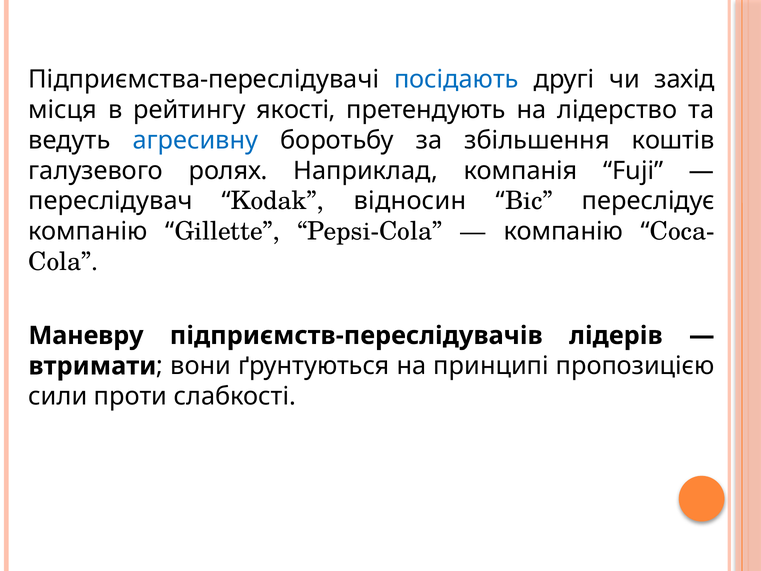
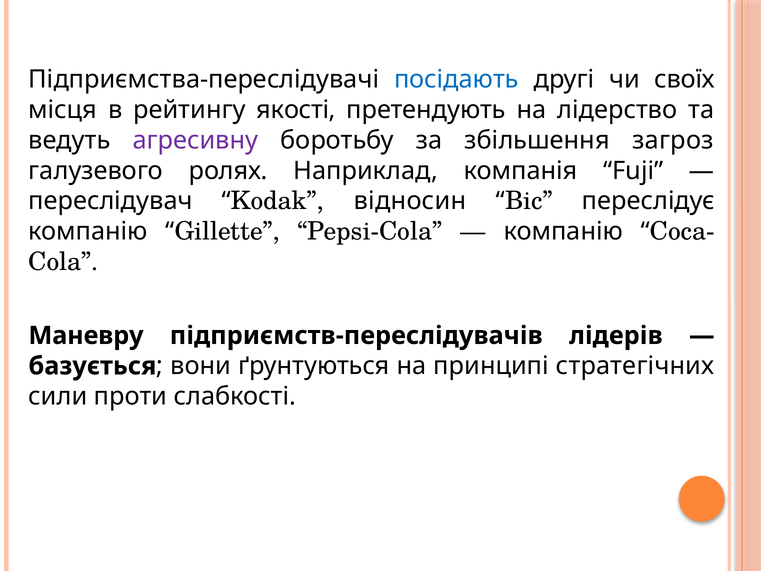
захід: захід -> своїх
агресивну colour: blue -> purple
коштів: коштів -> загроз
втримати: втримати -> базується
пропозицією: пропозицією -> стратегічних
